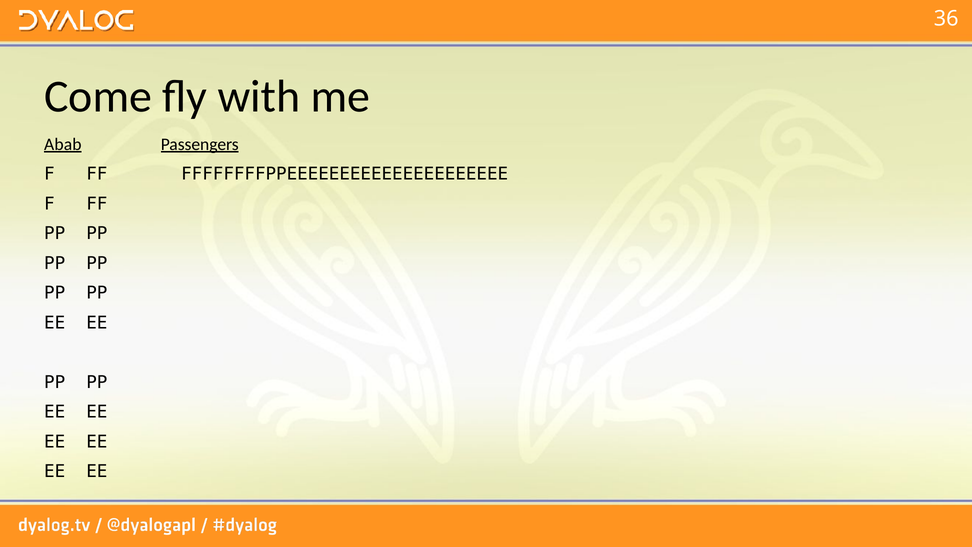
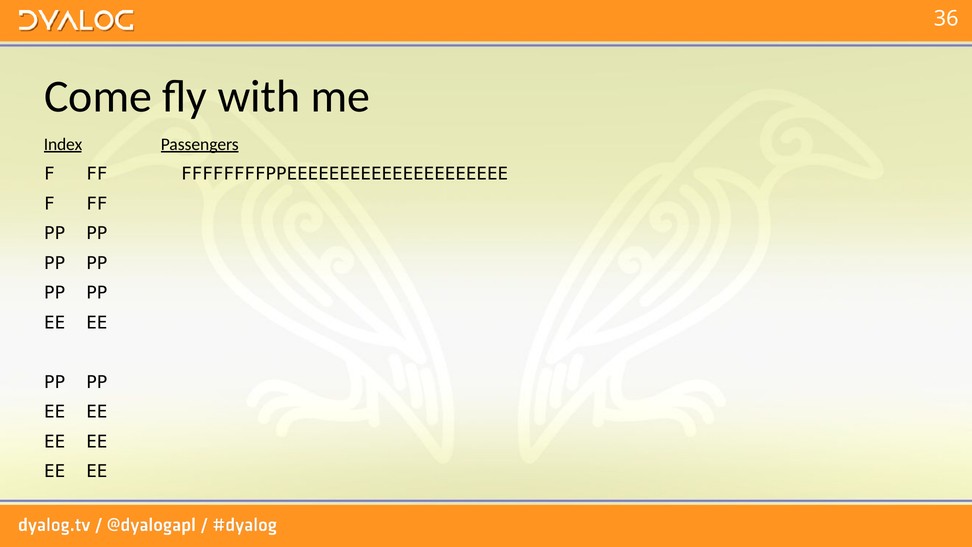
Abab: Abab -> Index
